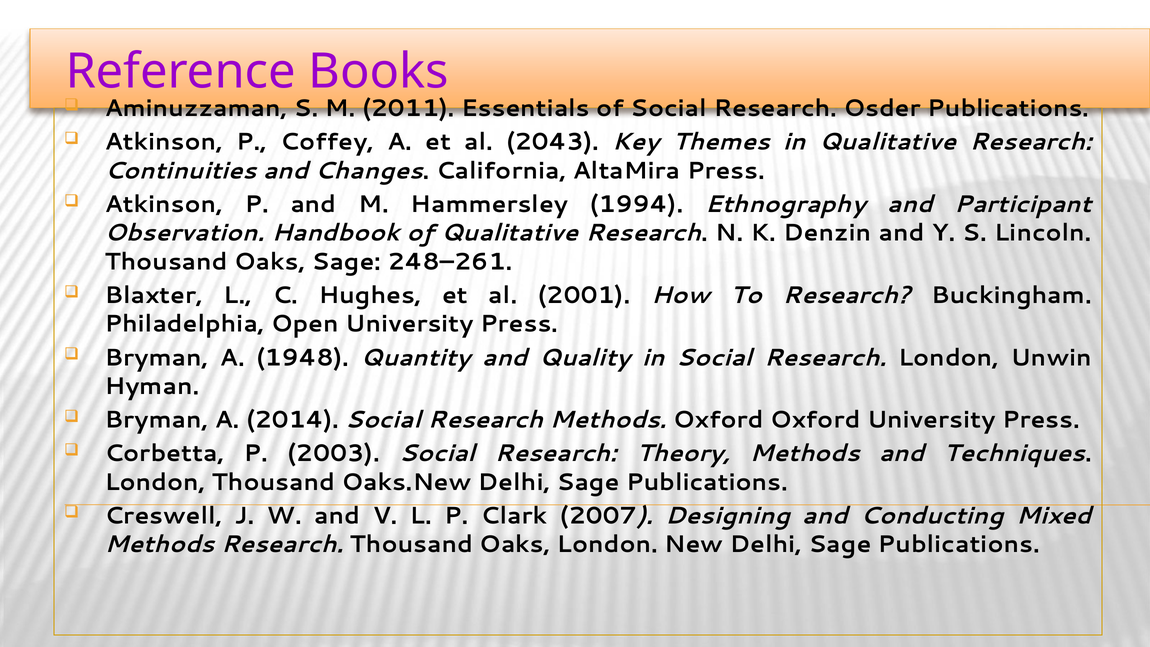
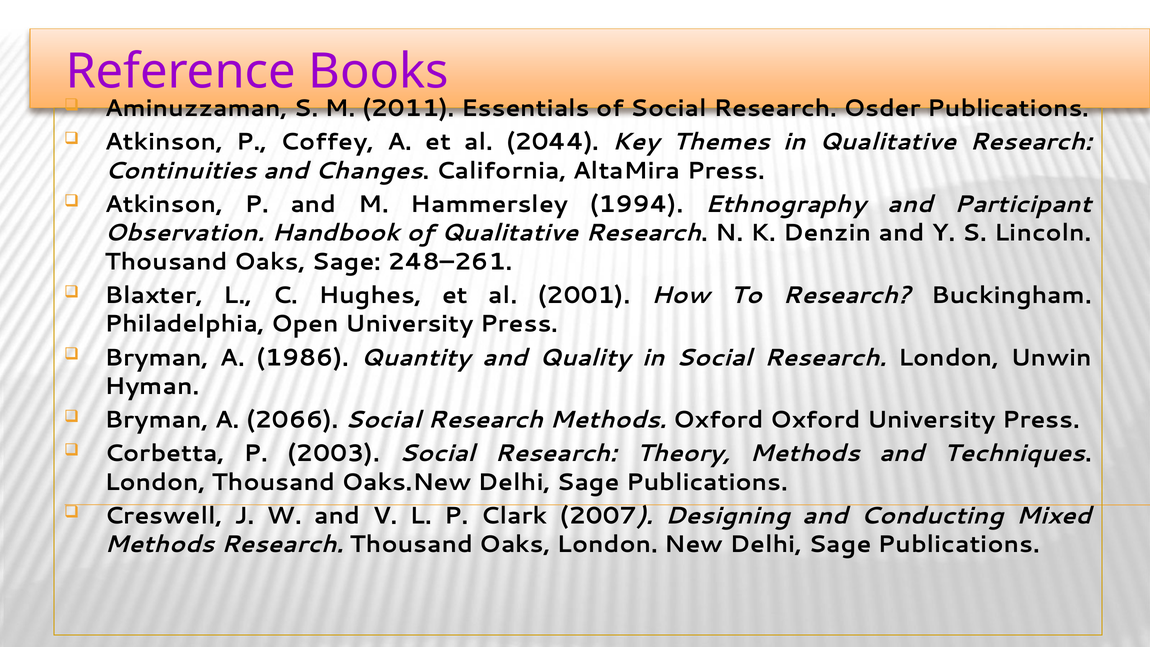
2043: 2043 -> 2044
1948: 1948 -> 1986
2014: 2014 -> 2066
